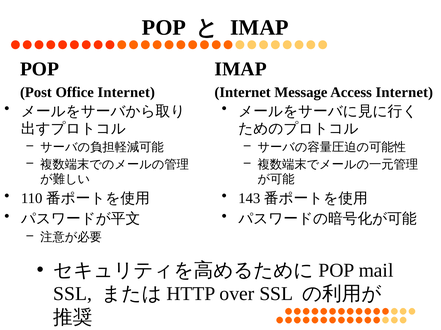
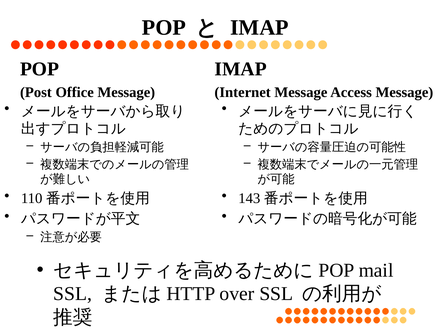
Office Internet: Internet -> Message
Access Internet: Internet -> Message
